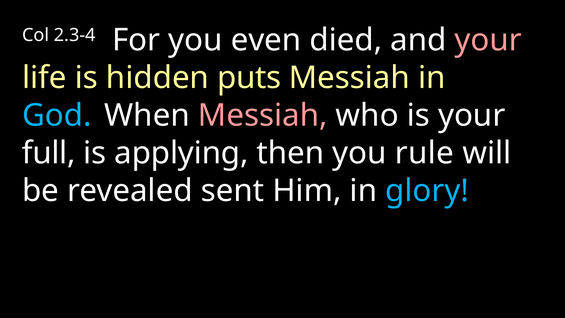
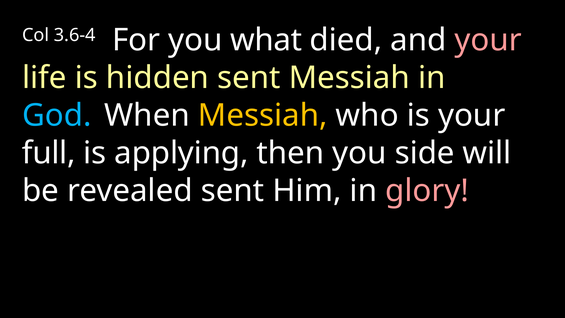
2.3-4: 2.3-4 -> 3.6-4
even: even -> what
hidden puts: puts -> sent
Messiah at (263, 116) colour: pink -> yellow
rule: rule -> side
glory colour: light blue -> pink
